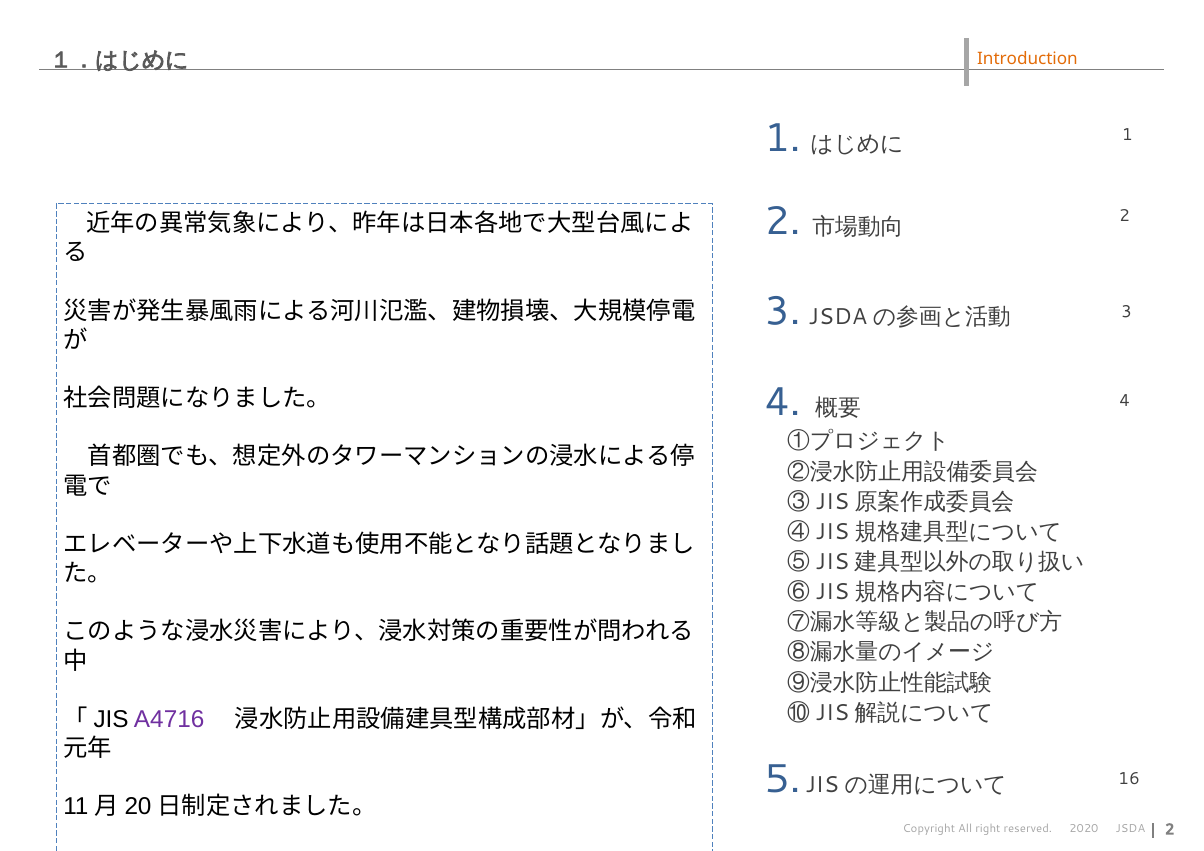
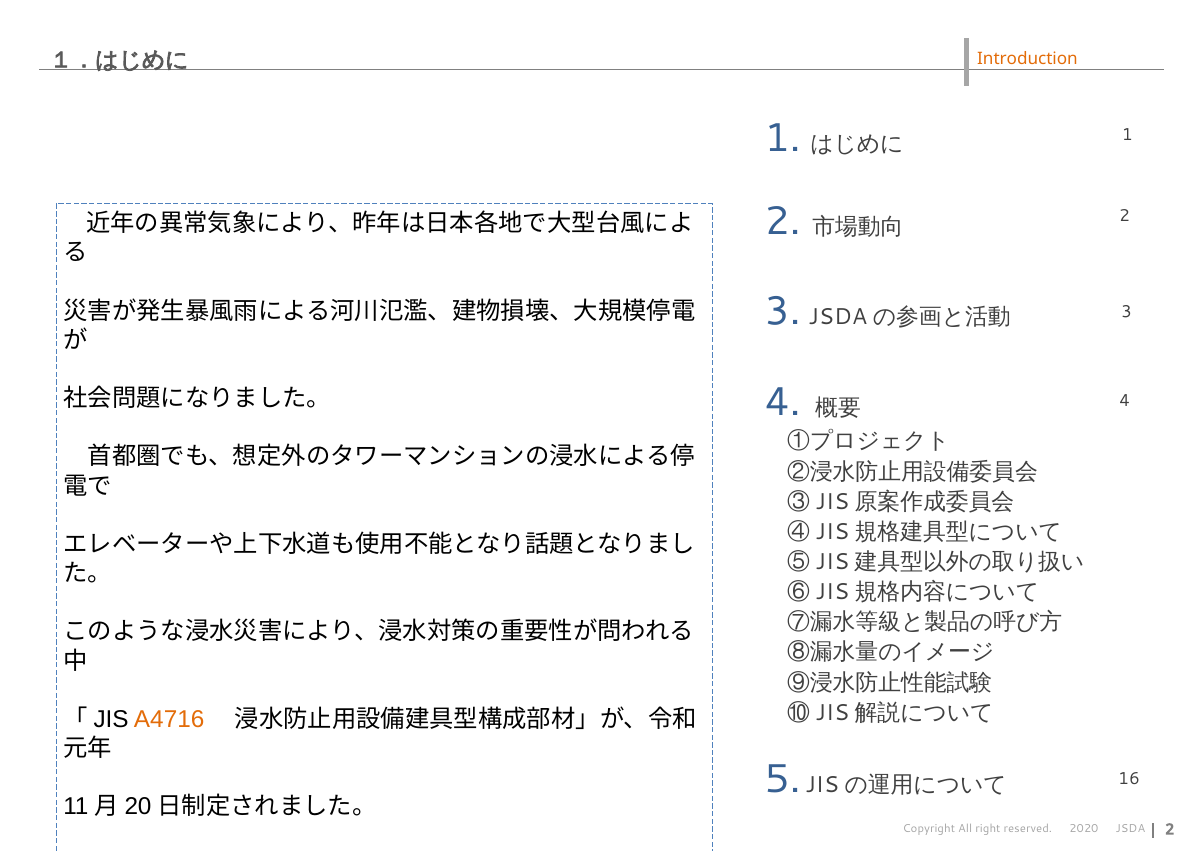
A4716 colour: purple -> orange
